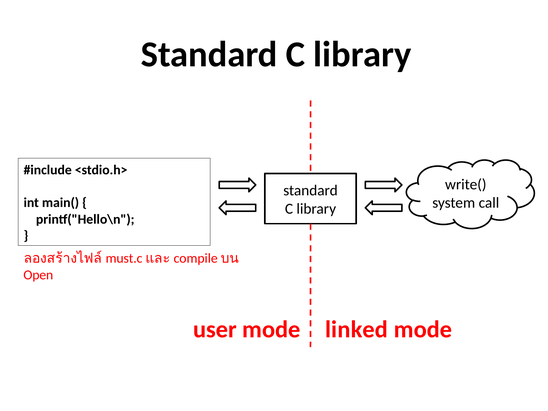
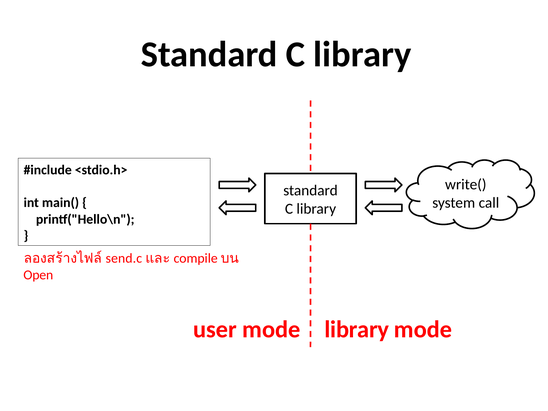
must.c: must.c -> send.c
mode linked: linked -> library
